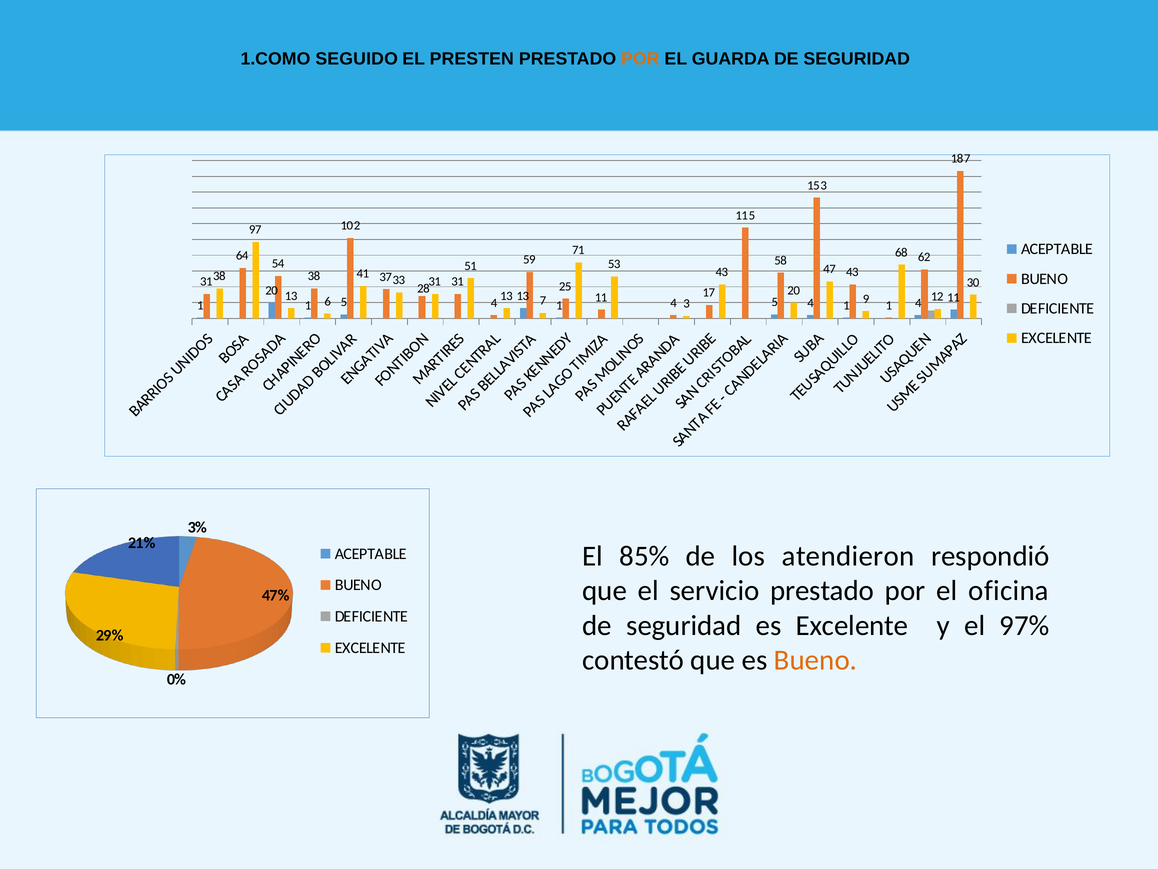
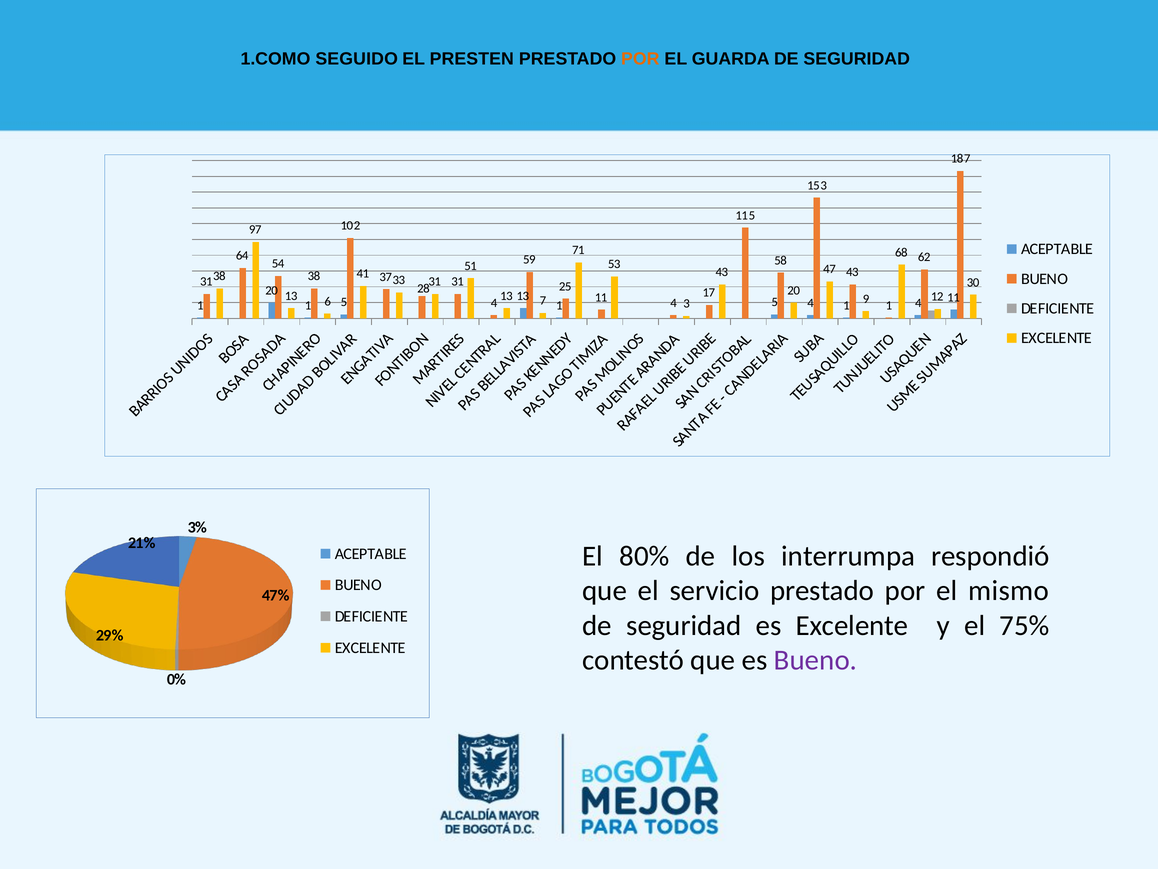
85%: 85% -> 80%
atendieron: atendieron -> interrumpa
oficina: oficina -> mismo
97%: 97% -> 75%
Bueno at (816, 660) colour: orange -> purple
